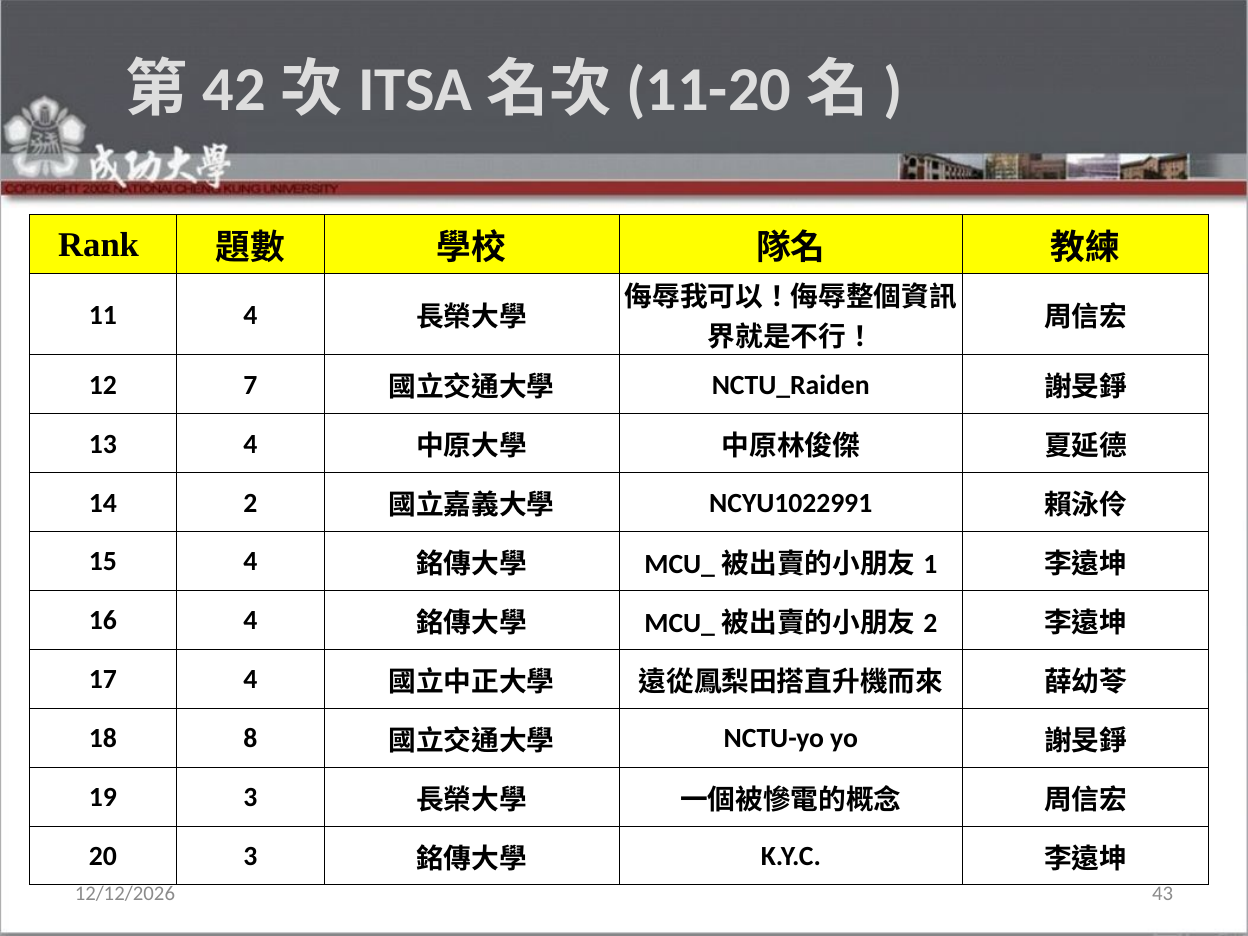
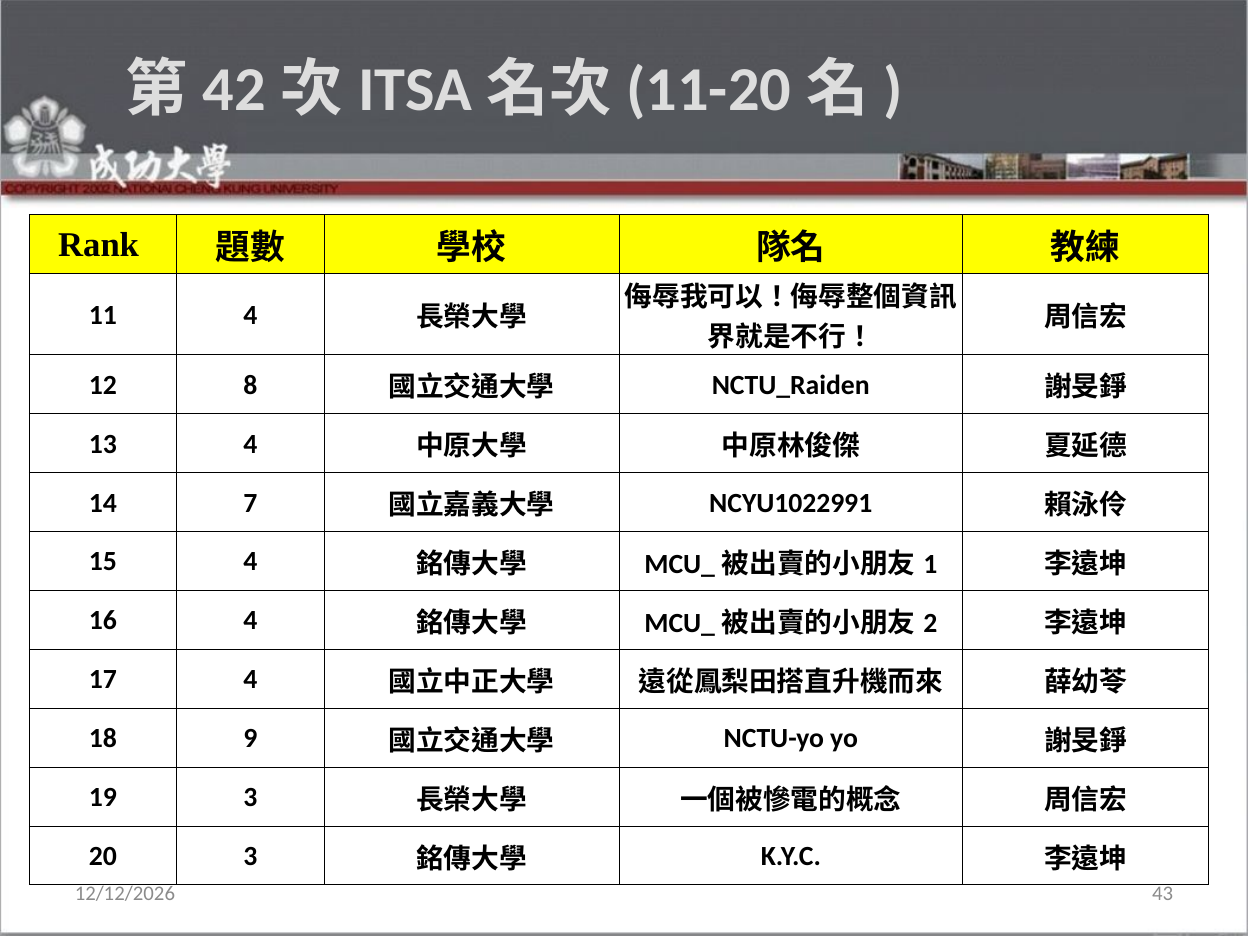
7: 7 -> 8
14 2: 2 -> 7
8: 8 -> 9
